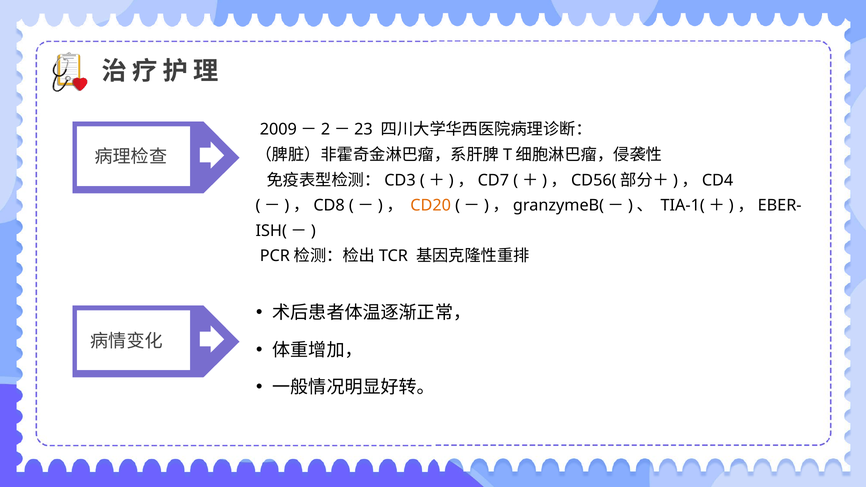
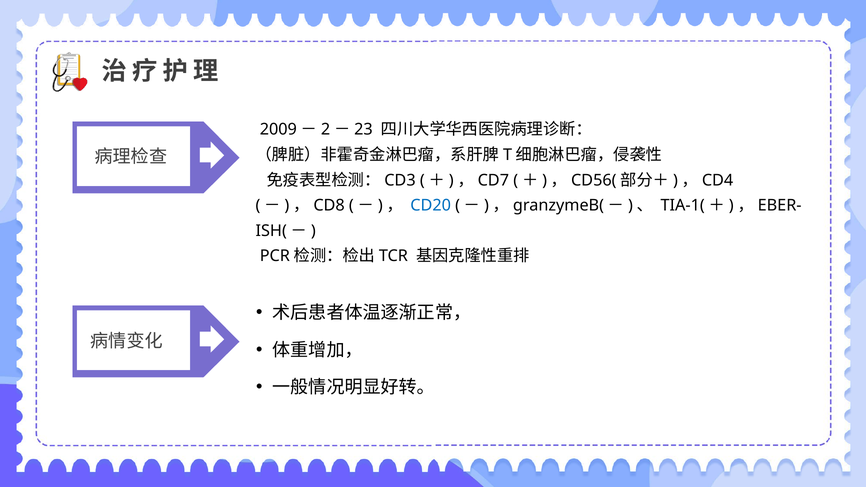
CD20 colour: orange -> blue
